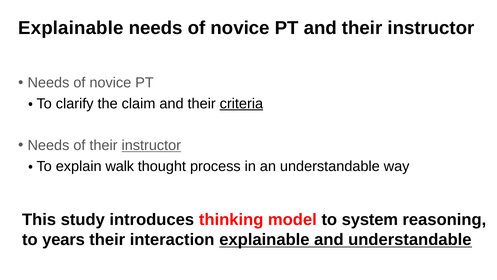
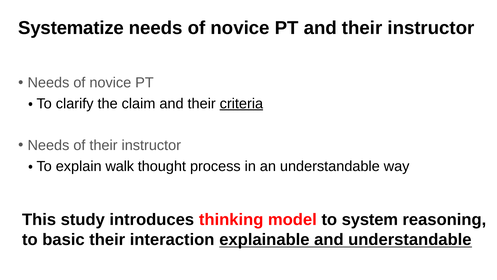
Explainable at (71, 28): Explainable -> Systematize
instructor at (151, 145) underline: present -> none
years: years -> basic
